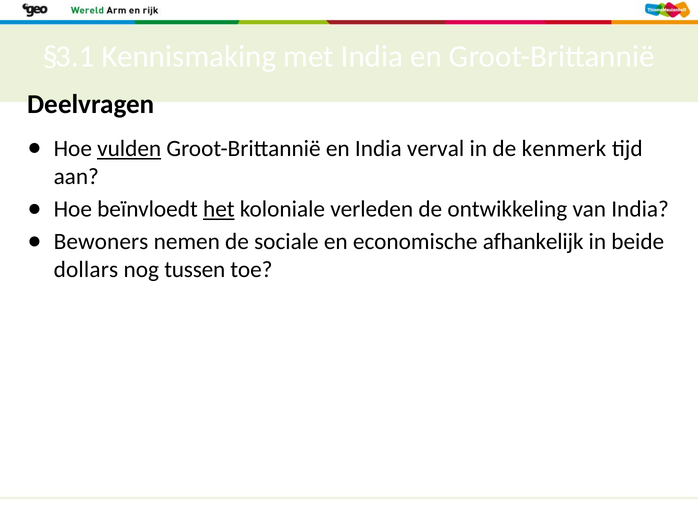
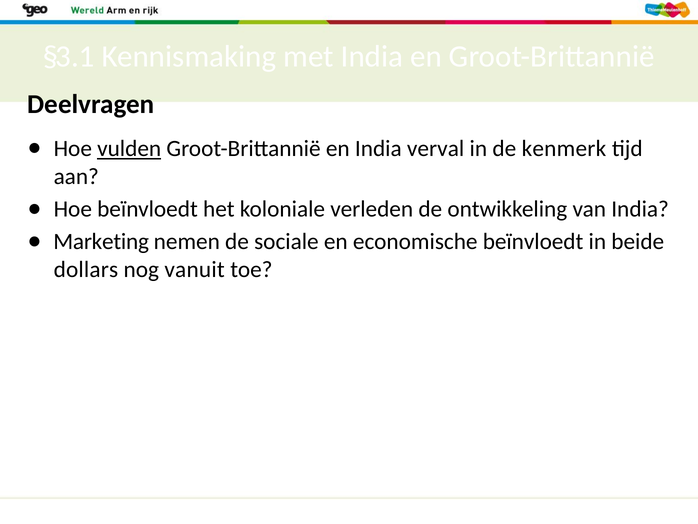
het underline: present -> none
Bewoners: Bewoners -> Marketing
economische afhankelijk: afhankelijk -> beïnvloedt
tussen: tussen -> vanuit
